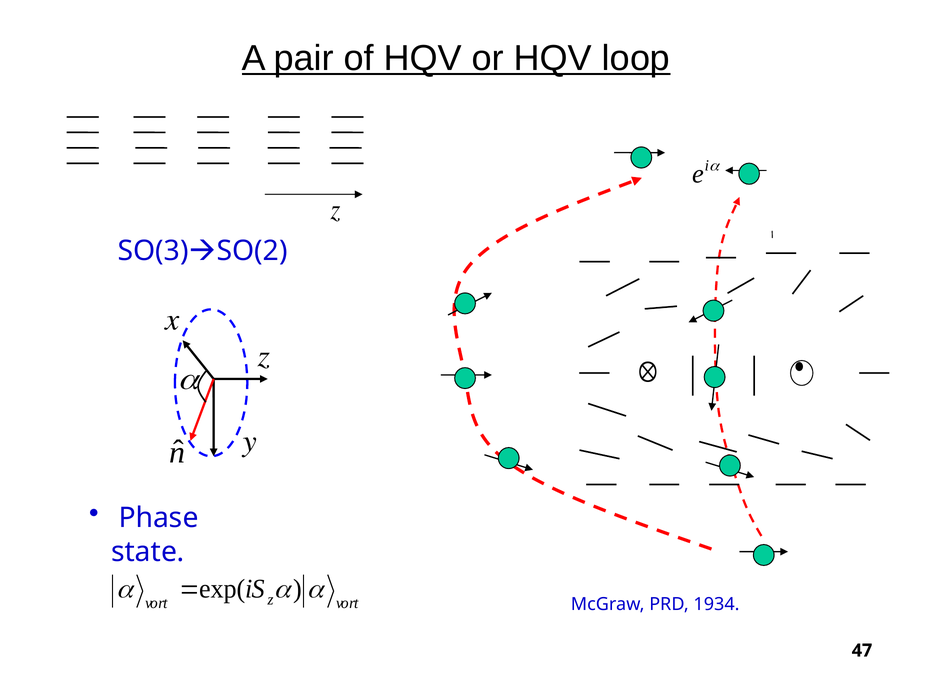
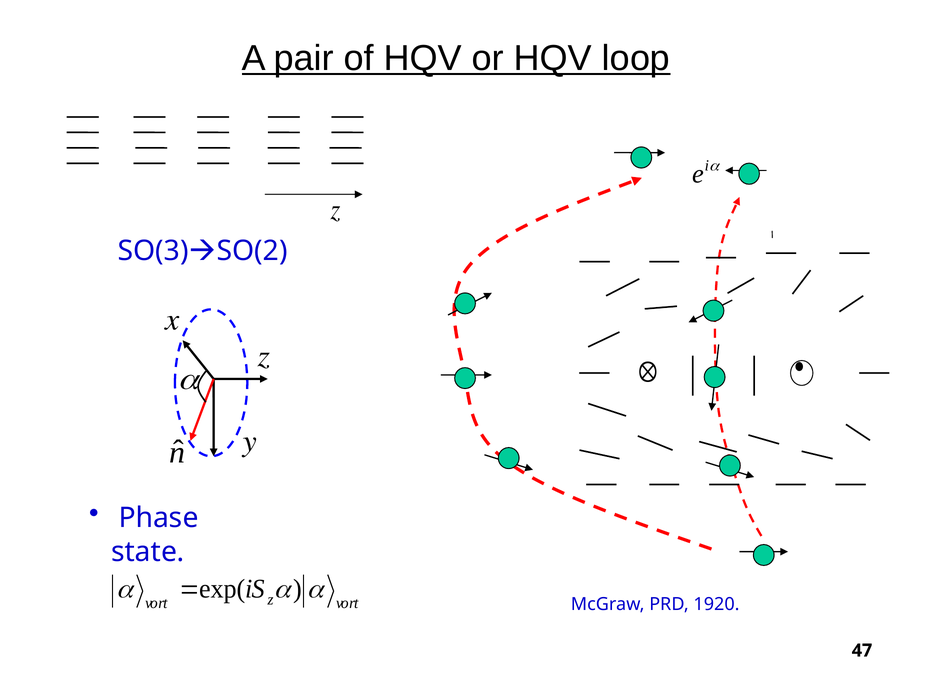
1934: 1934 -> 1920
